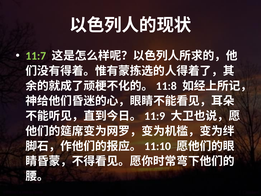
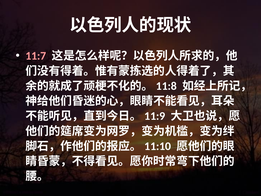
11:7 colour: light green -> pink
